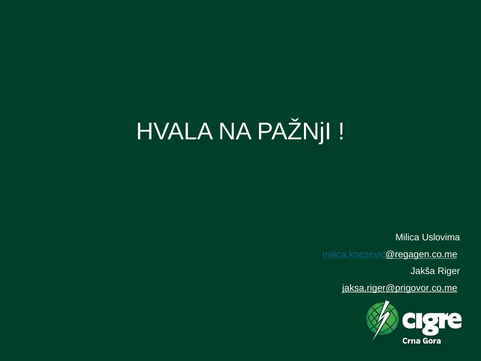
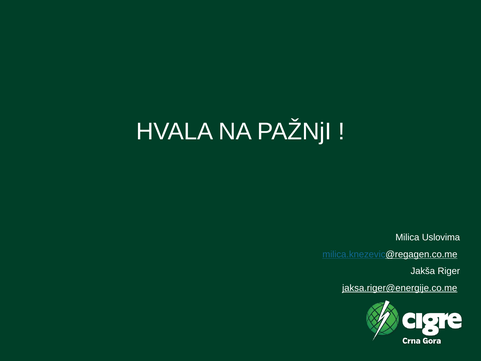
jaksa.riger@prigovor.co.me: jaksa.riger@prigovor.co.me -> jaksa.riger@energije.co.me
